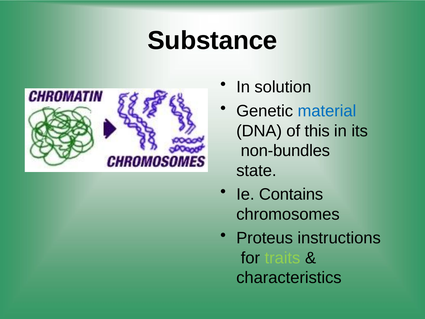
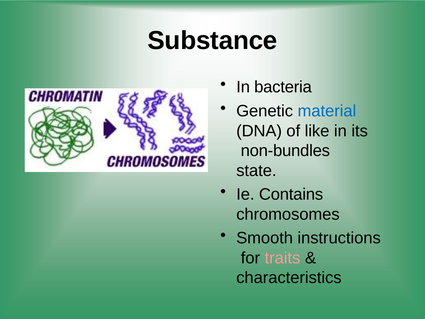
solution: solution -> bacteria
this: this -> like
Proteus: Proteus -> Smooth
traits colour: light green -> pink
